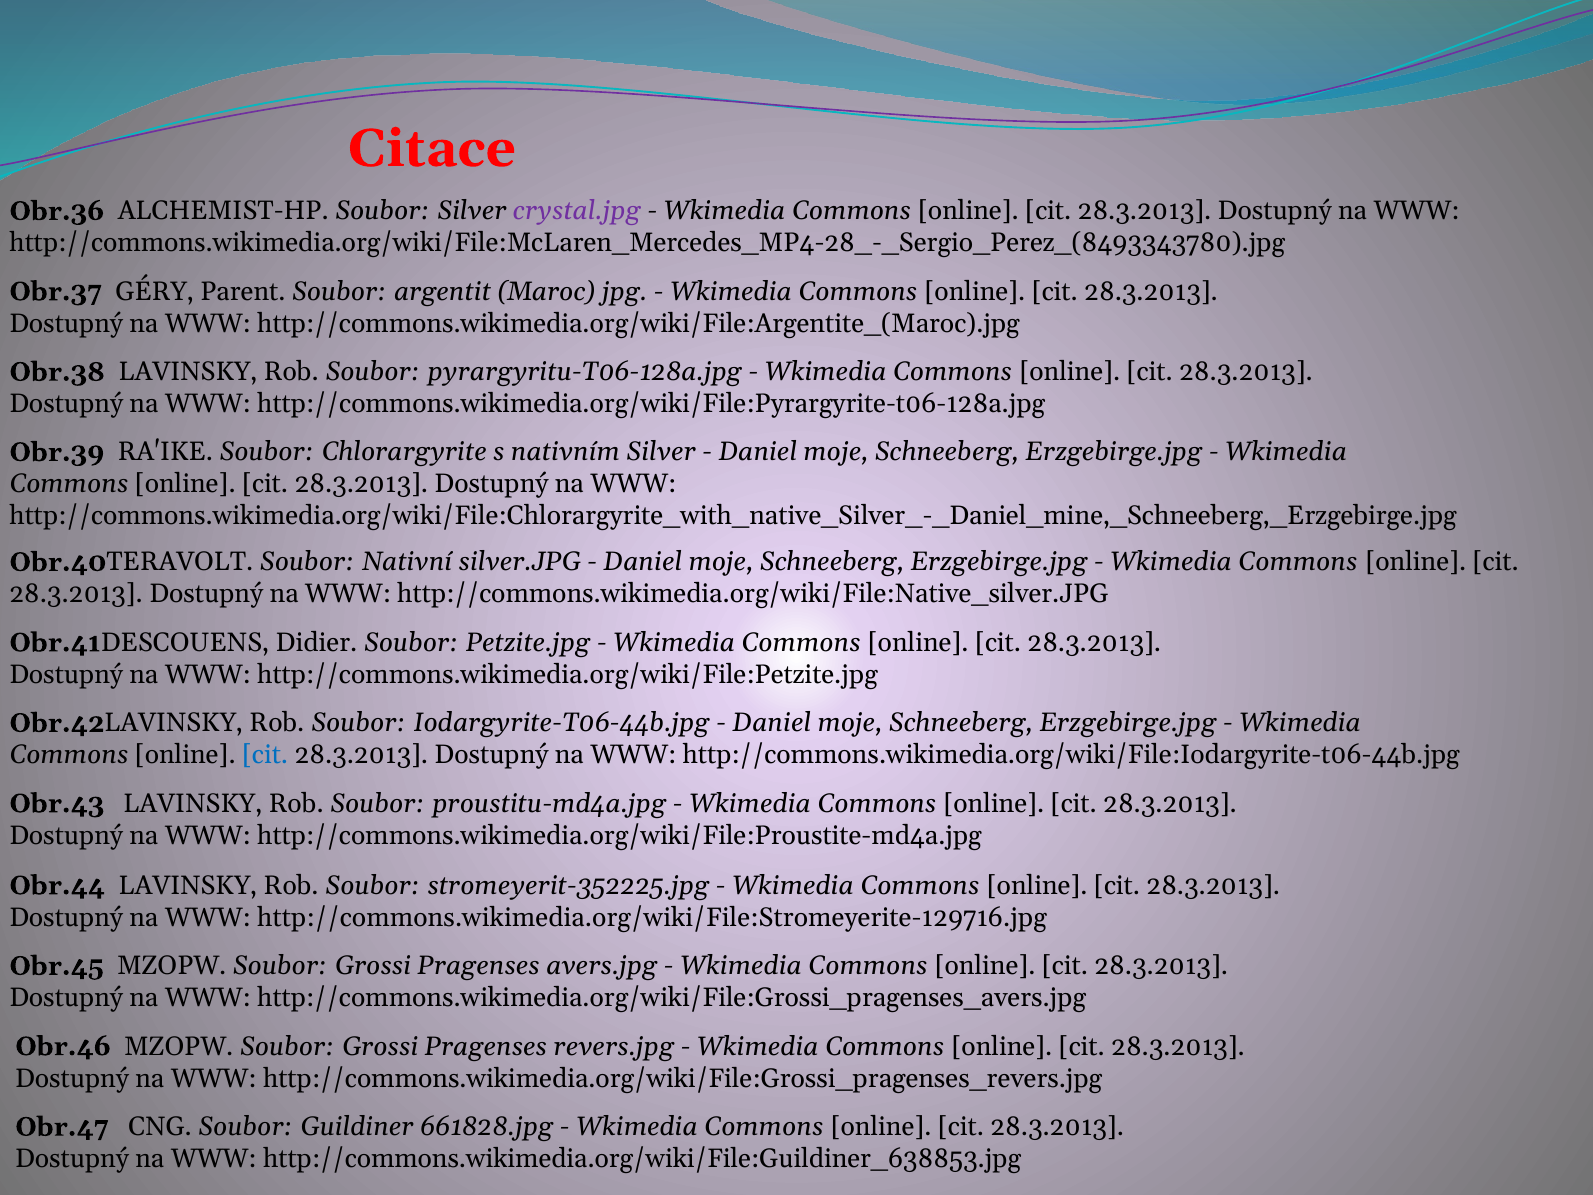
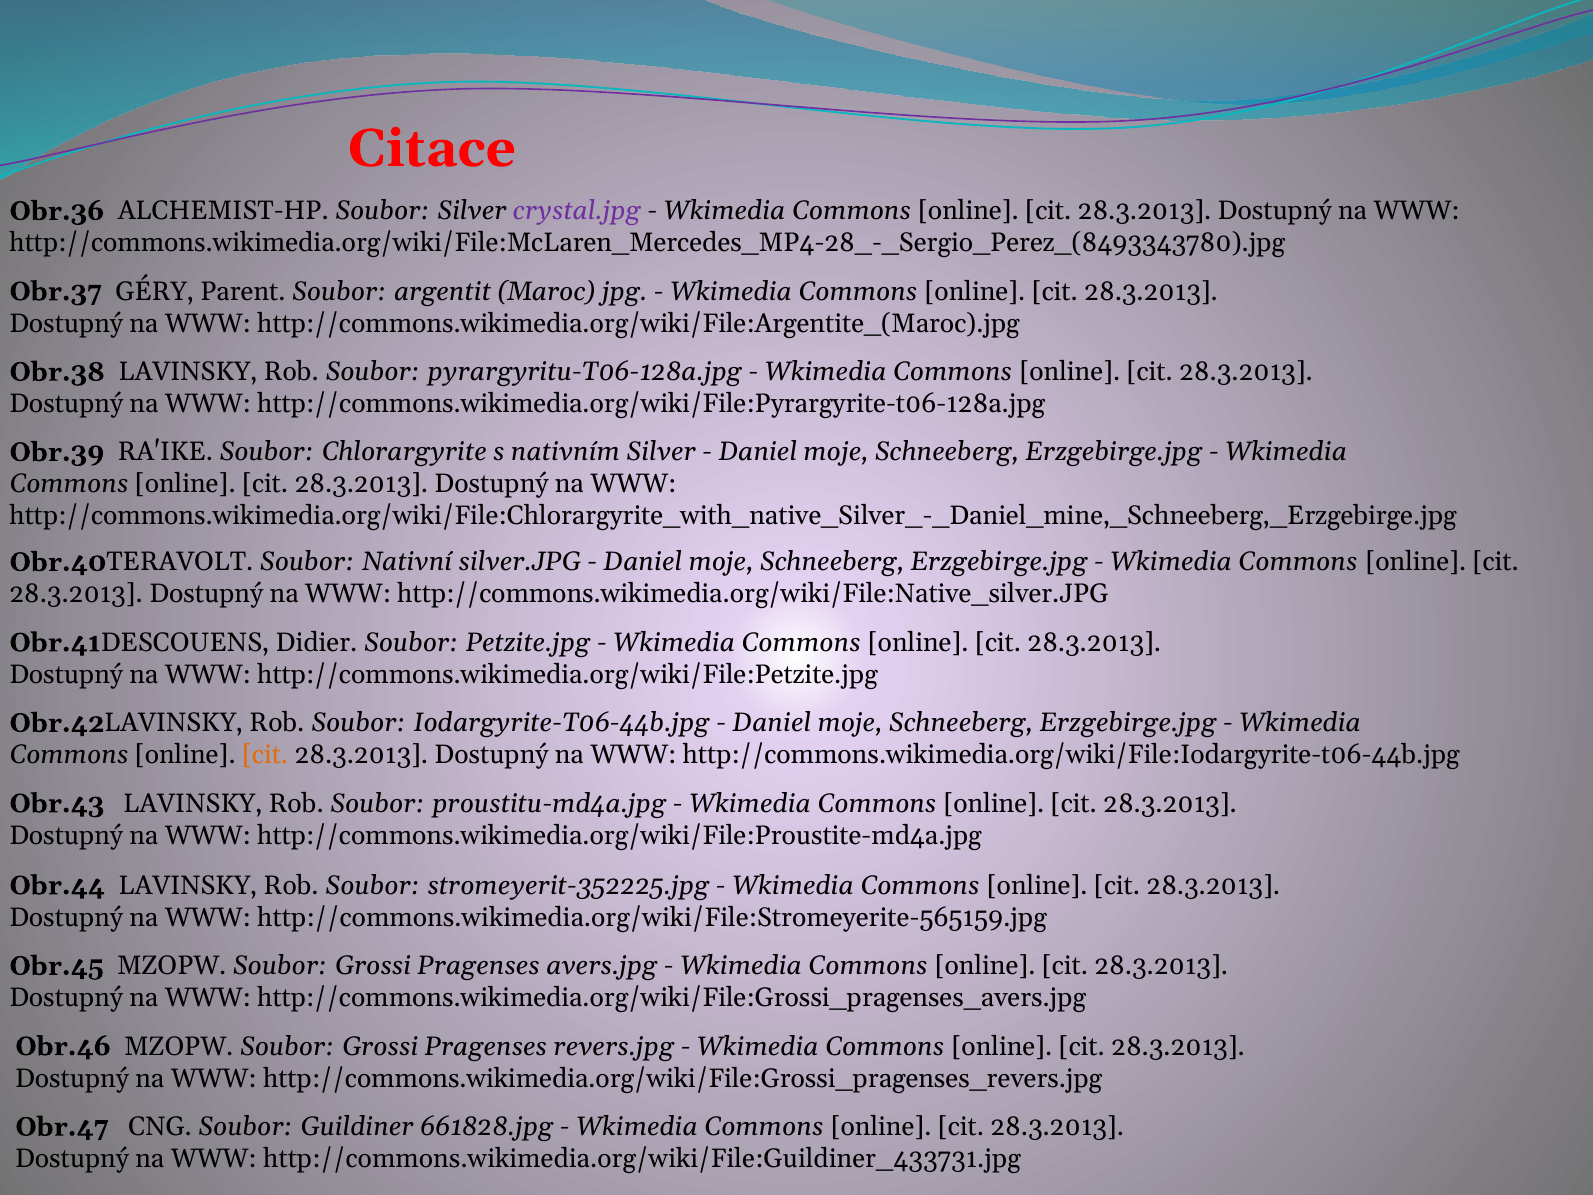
cit at (265, 755) colour: blue -> orange
http://commons.wikimedia.org/wiki/File:Stromeyerite-129716.jpg: http://commons.wikimedia.org/wiki/File:Stromeyerite-129716.jpg -> http://commons.wikimedia.org/wiki/File:Stromeyerite-565159.jpg
http://commons.wikimedia.org/wiki/File:Guildiner_638853.jpg: http://commons.wikimedia.org/wiki/File:Guildiner_638853.jpg -> http://commons.wikimedia.org/wiki/File:Guildiner_433731.jpg
